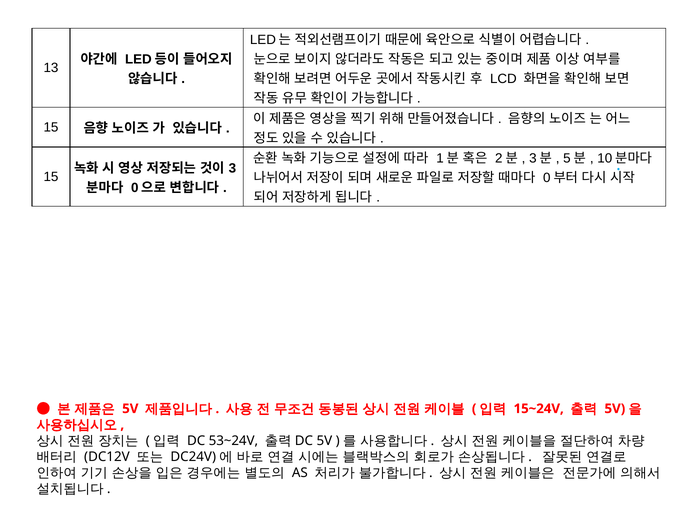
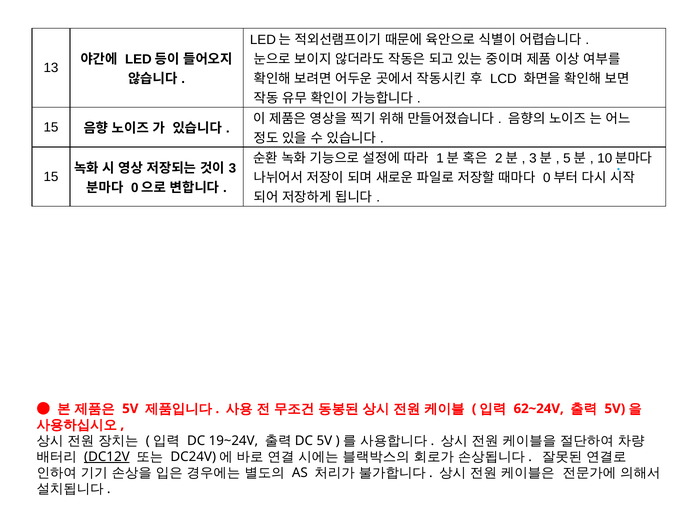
15~24V: 15~24V -> 62~24V
53~24V: 53~24V -> 19~24V
DC12V underline: none -> present
